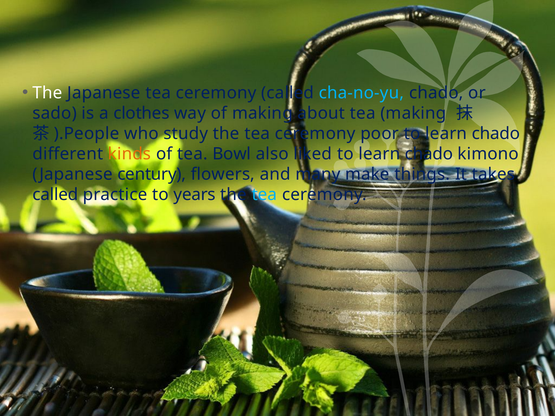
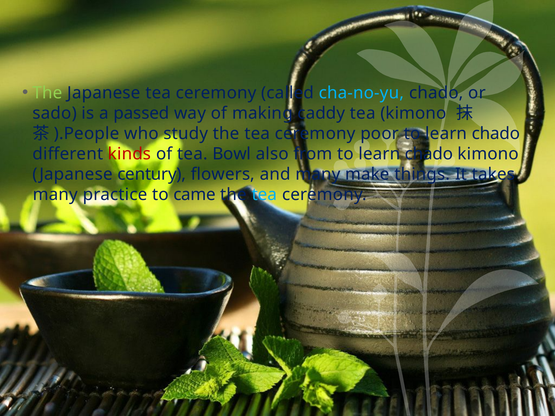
The at (47, 93) colour: white -> light green
clothes: clothes -> passed
about: about -> caddy
tea making: making -> kimono
kinds colour: orange -> red
liked: liked -> from
called at (55, 195): called -> many
years: years -> came
